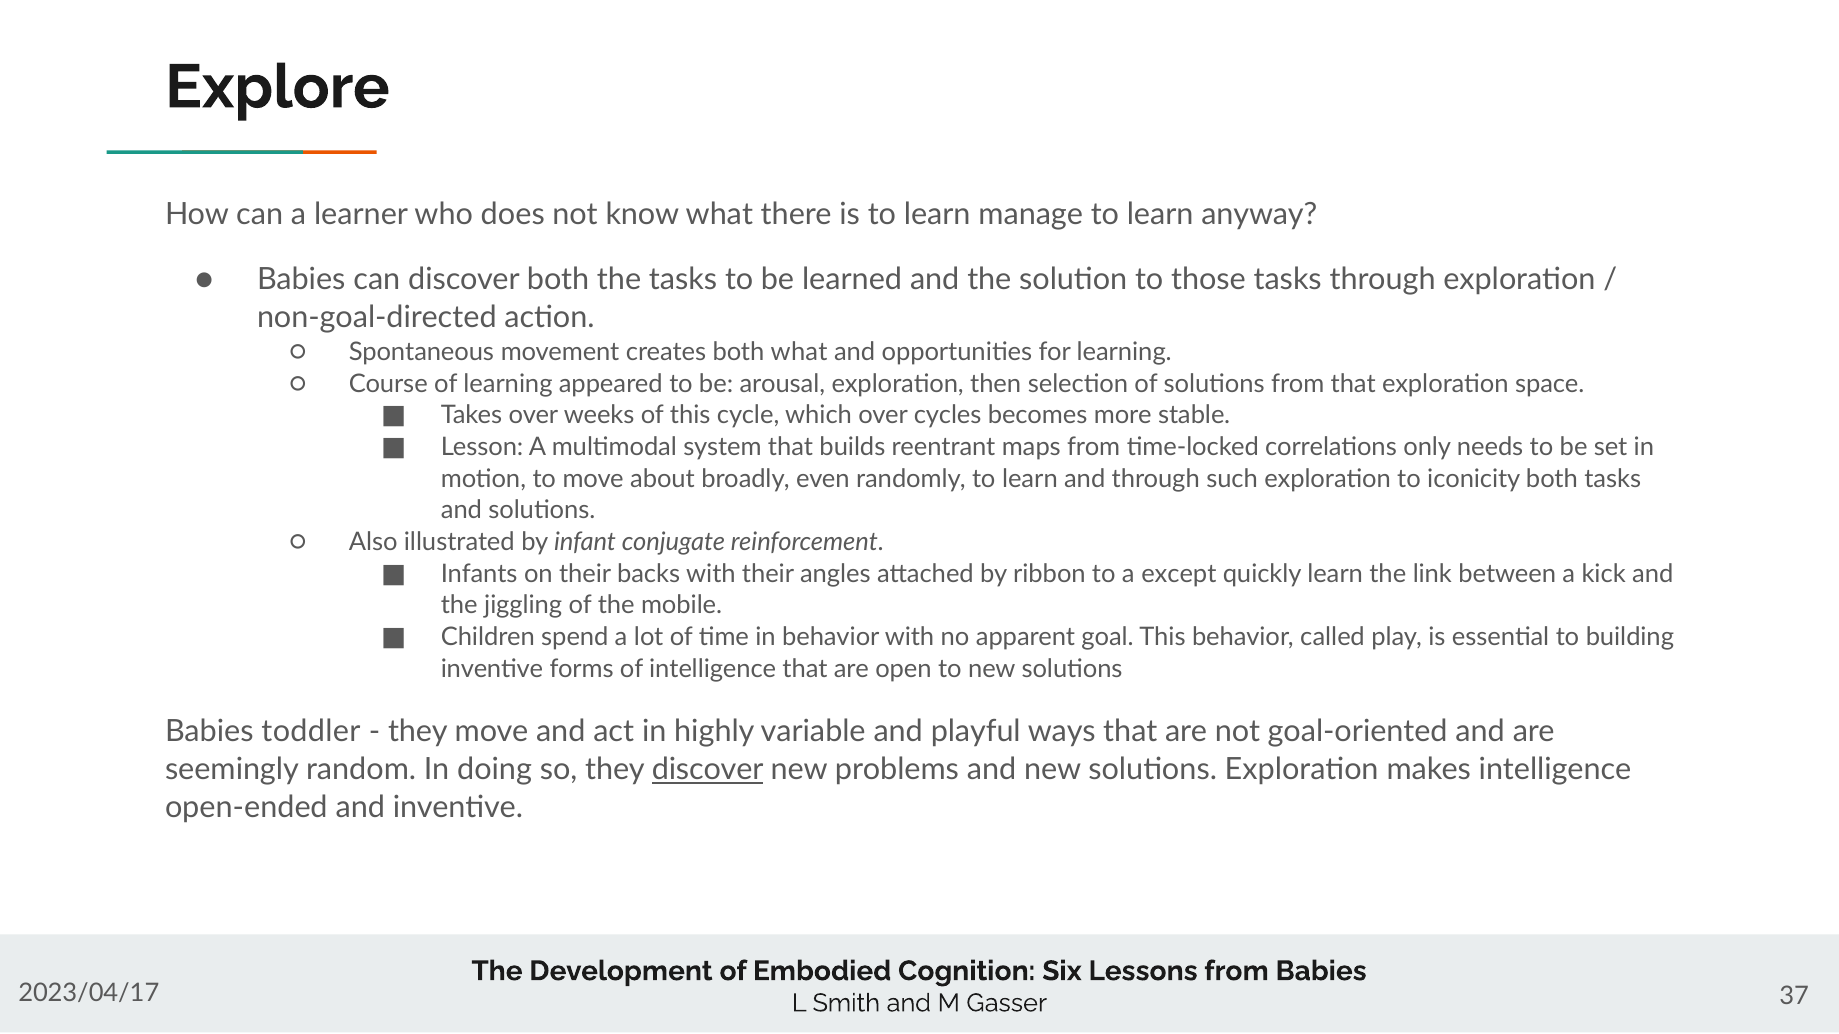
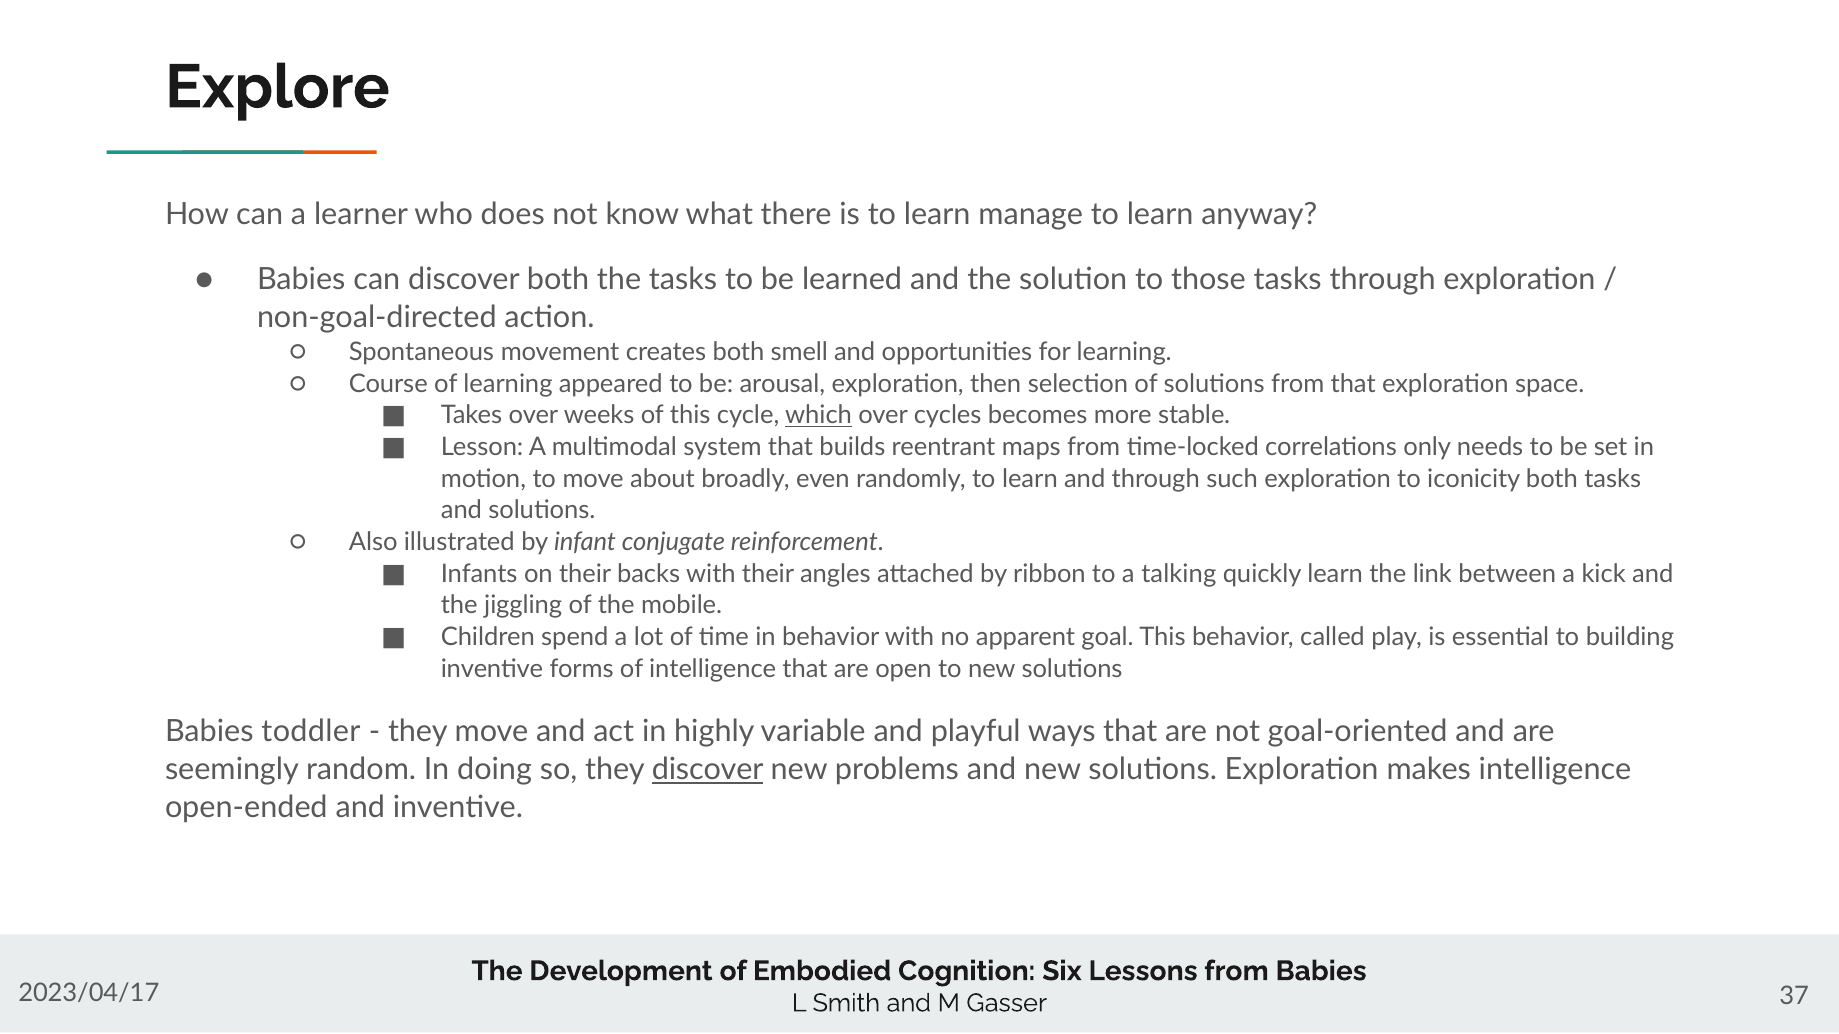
both what: what -> smell
which underline: none -> present
except: except -> talking
